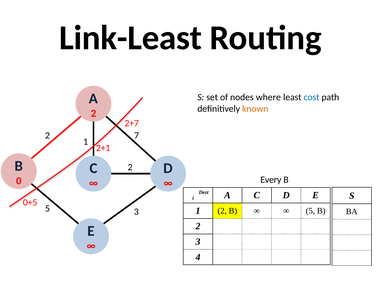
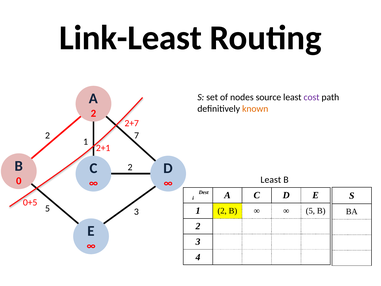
where: where -> source
cost colour: blue -> purple
Every at (271, 180): Every -> Least
